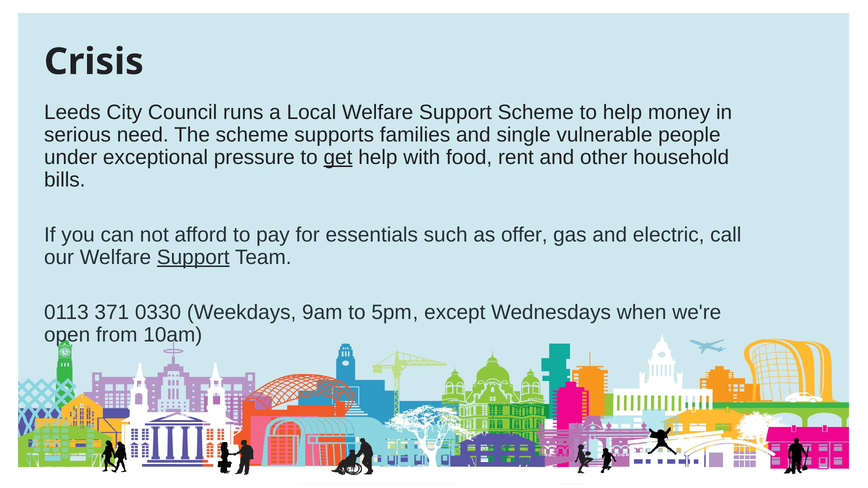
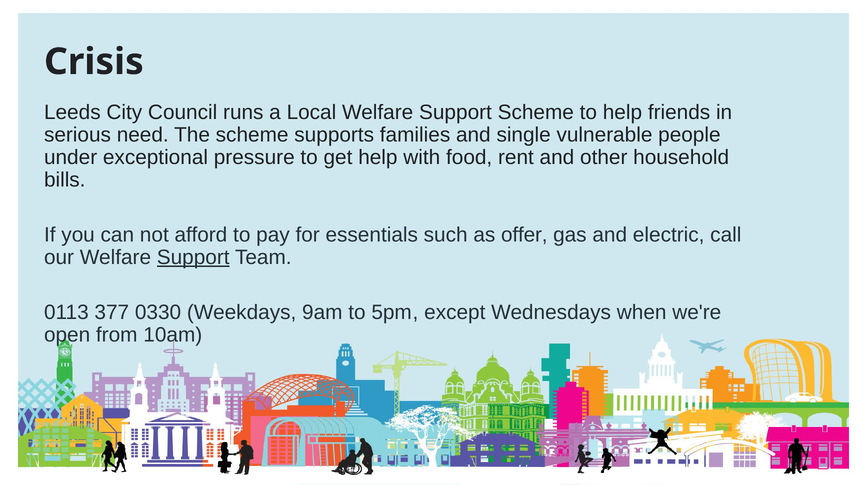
money: money -> friends
get underline: present -> none
371: 371 -> 377
